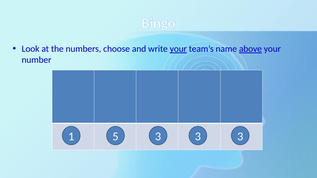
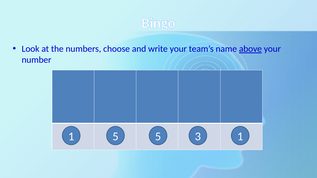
your at (178, 49) underline: present -> none
1 3: 3 -> 5
5 3: 3 -> 1
